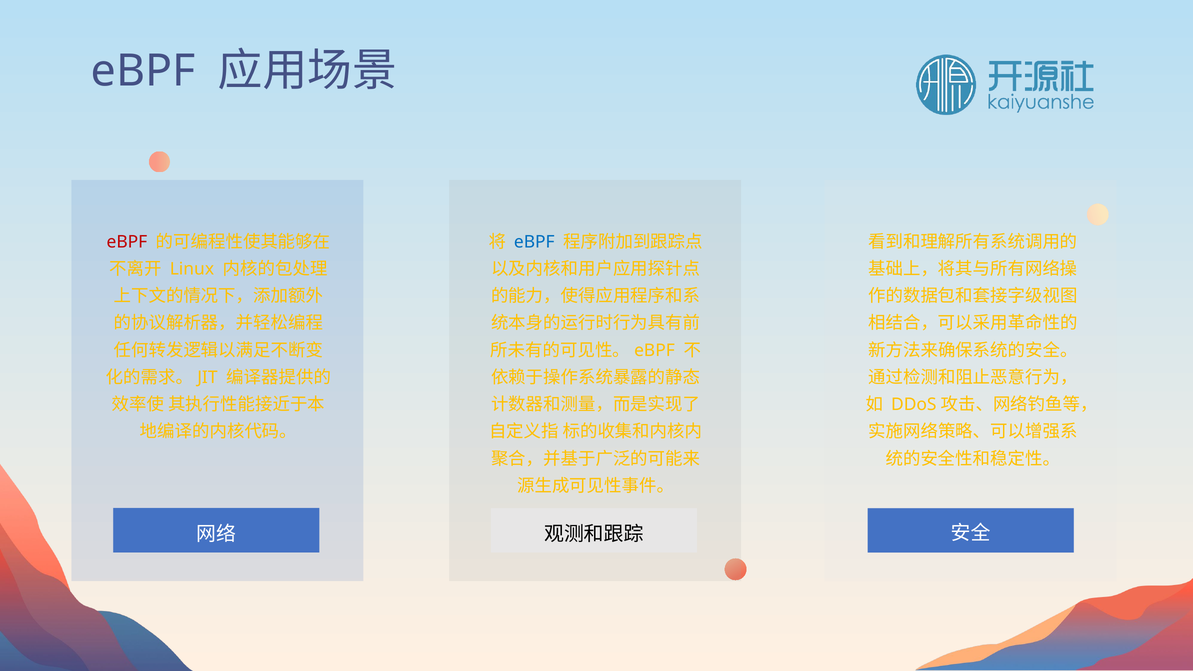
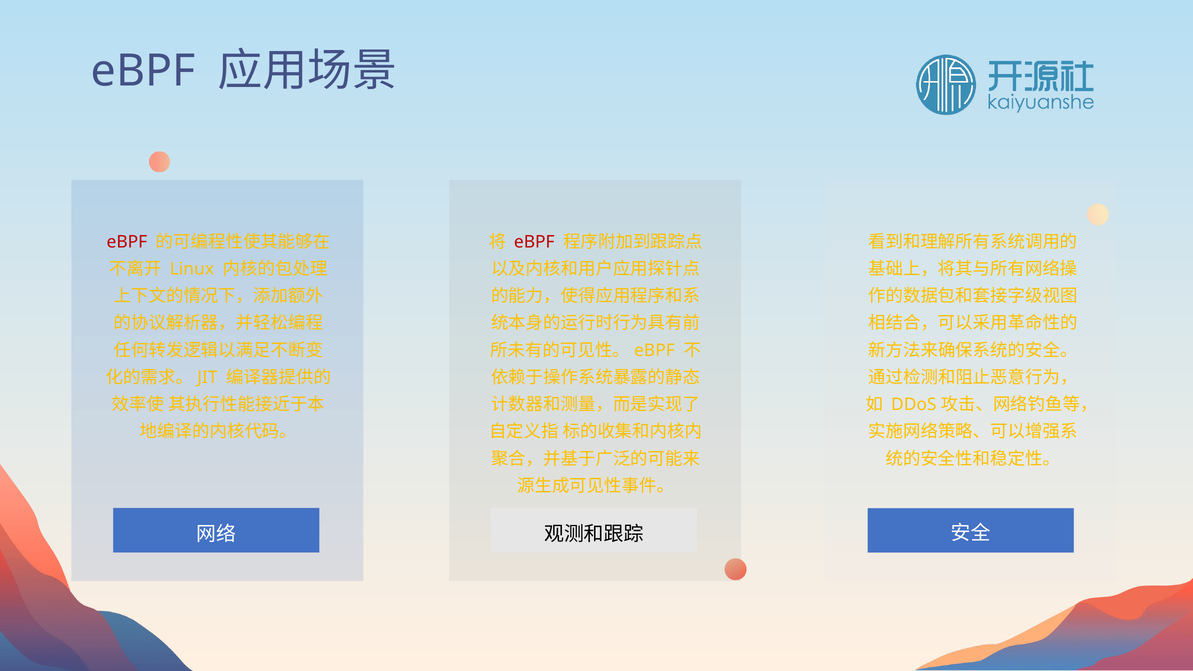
eBPF at (534, 242) colour: blue -> red
